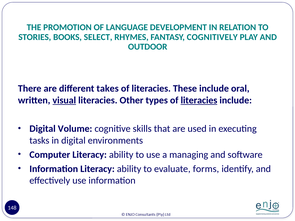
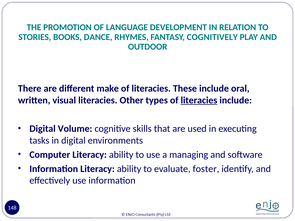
SELECT: SELECT -> DANCE
takes: takes -> make
visual underline: present -> none
forms: forms -> foster
